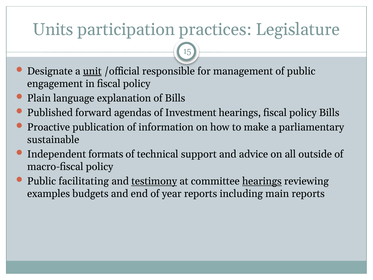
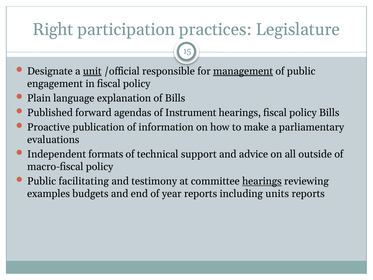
Units: Units -> Right
management underline: none -> present
Investment: Investment -> Instrument
sustainable: sustainable -> evaluations
testimony underline: present -> none
main: main -> units
